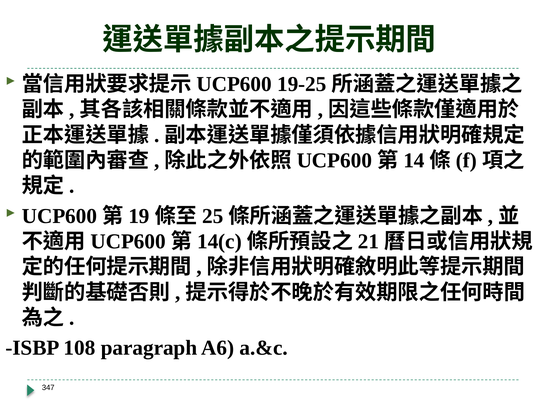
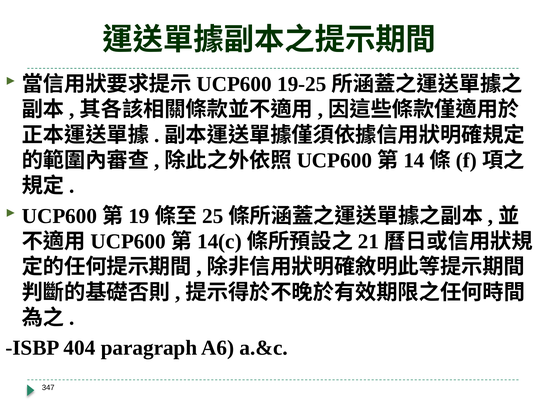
108: 108 -> 404
